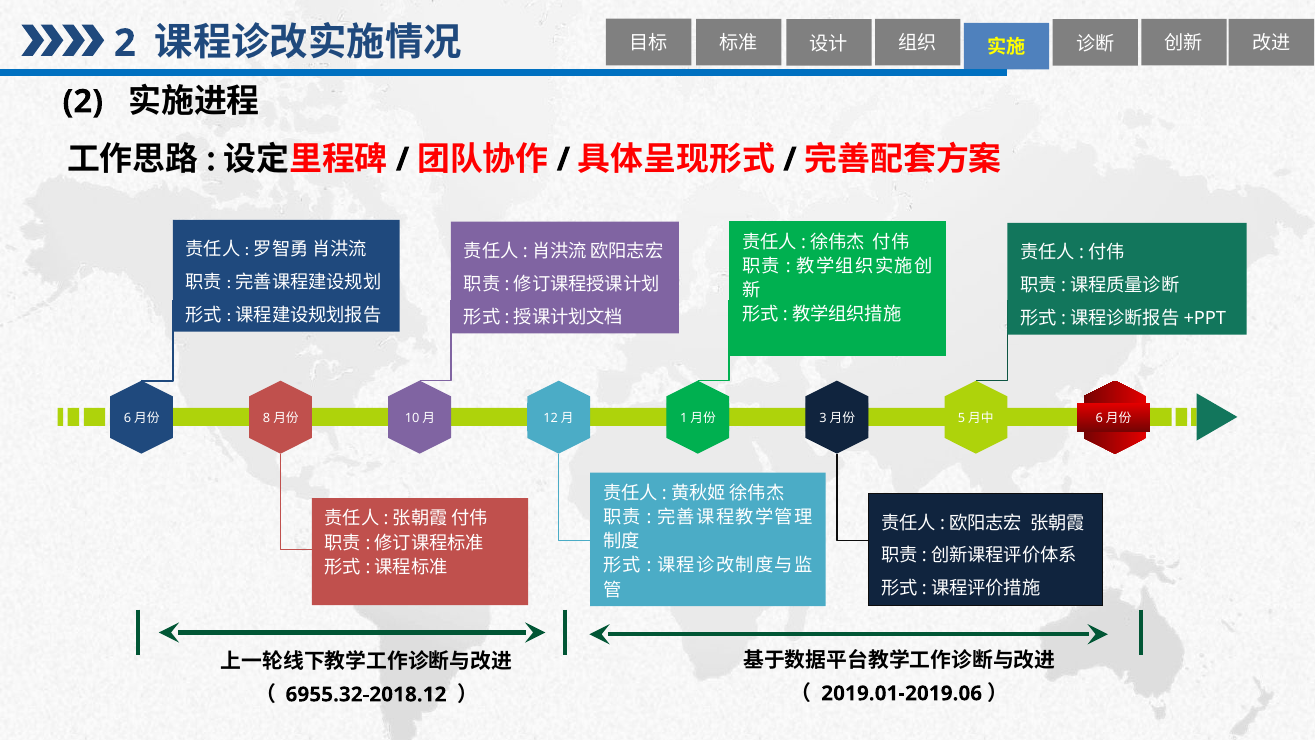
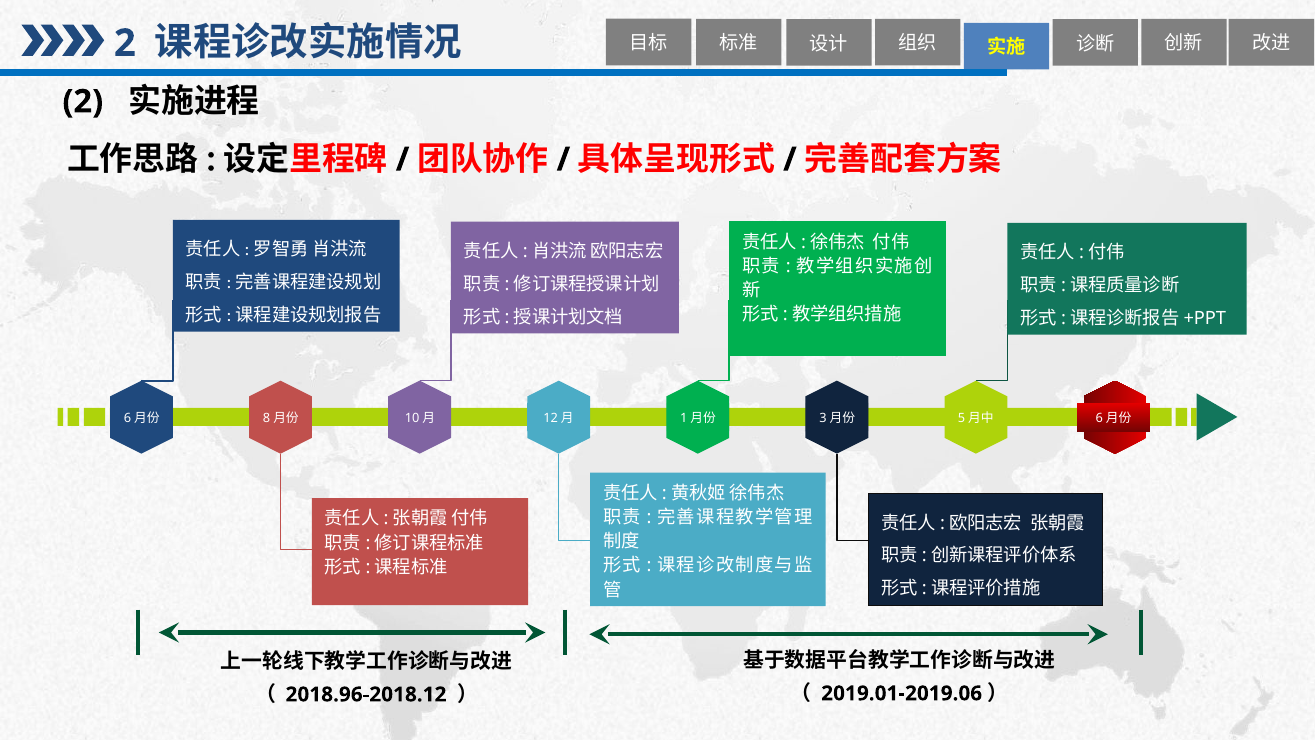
6955.32-2018.12: 6955.32-2018.12 -> 2018.96-2018.12
